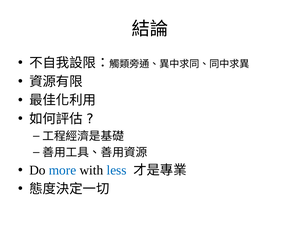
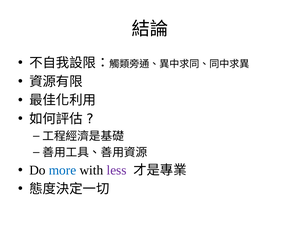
less colour: blue -> purple
